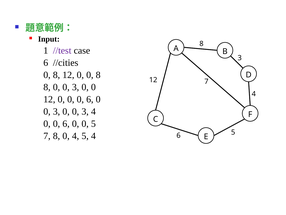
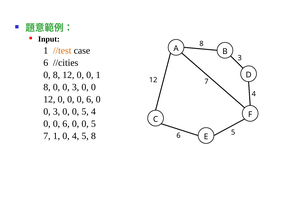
//test colour: purple -> orange
0 0 8: 8 -> 1
3 0 0 3: 3 -> 5
7 8: 8 -> 1
5 4: 4 -> 8
